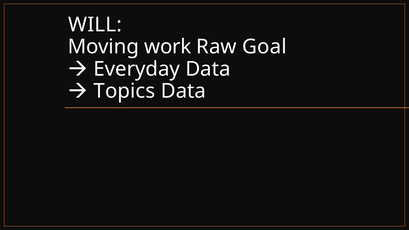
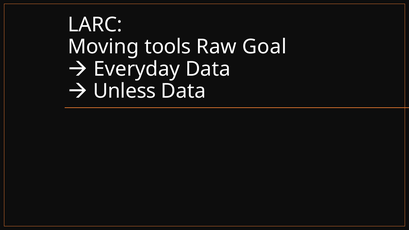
WILL: WILL -> LARC
work: work -> tools
Topics: Topics -> Unless
